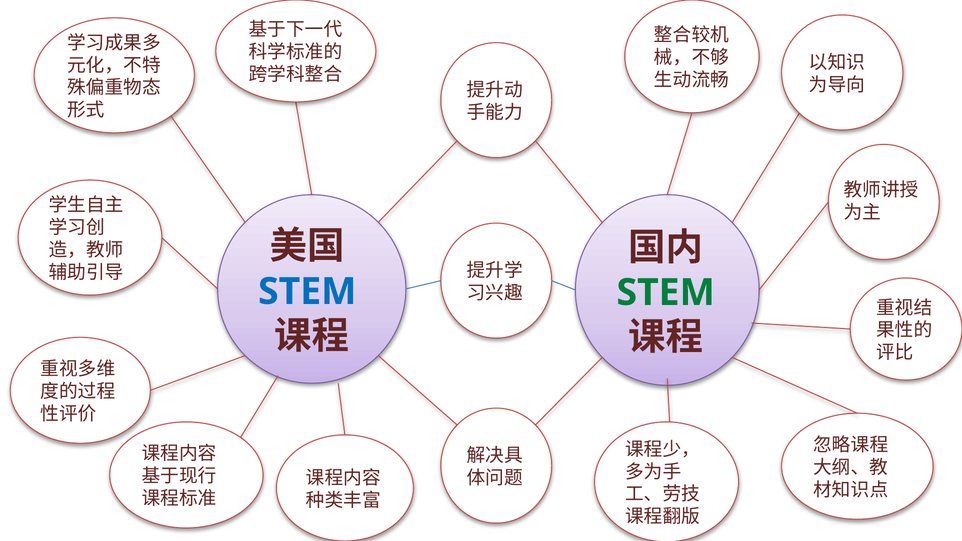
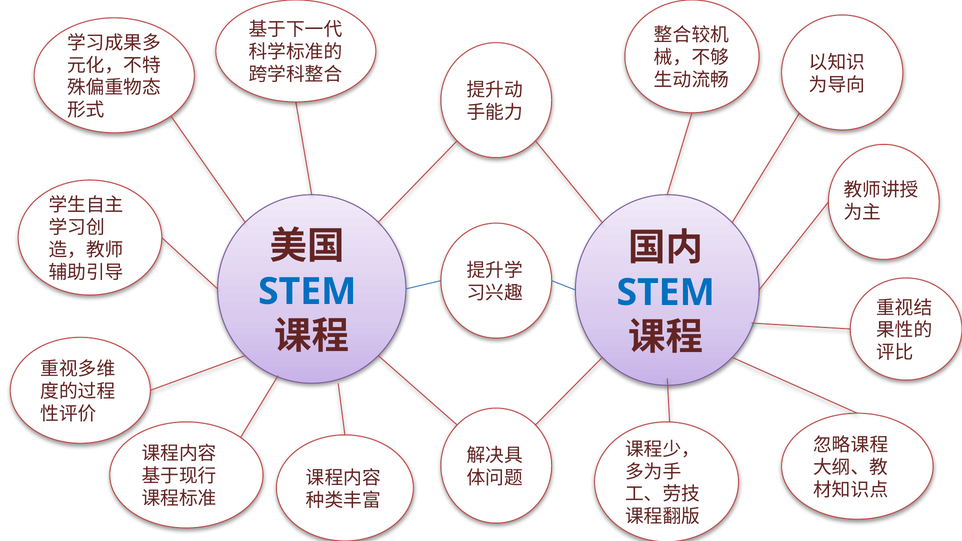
STEM at (666, 293) colour: green -> blue
